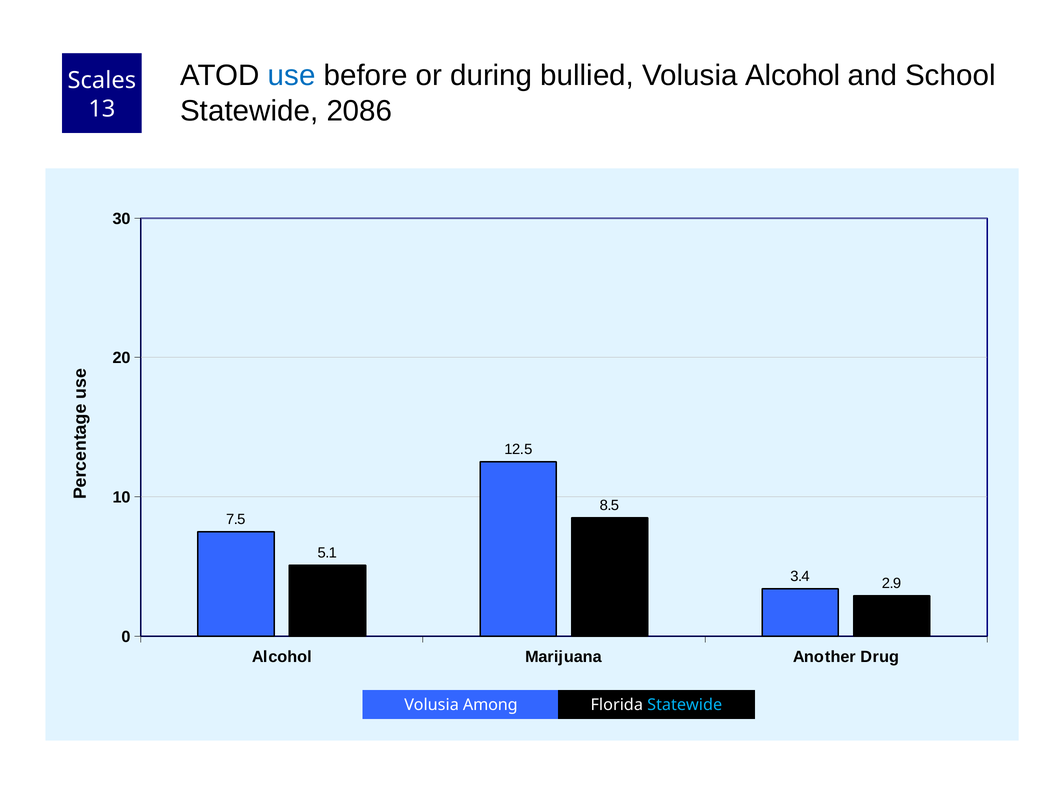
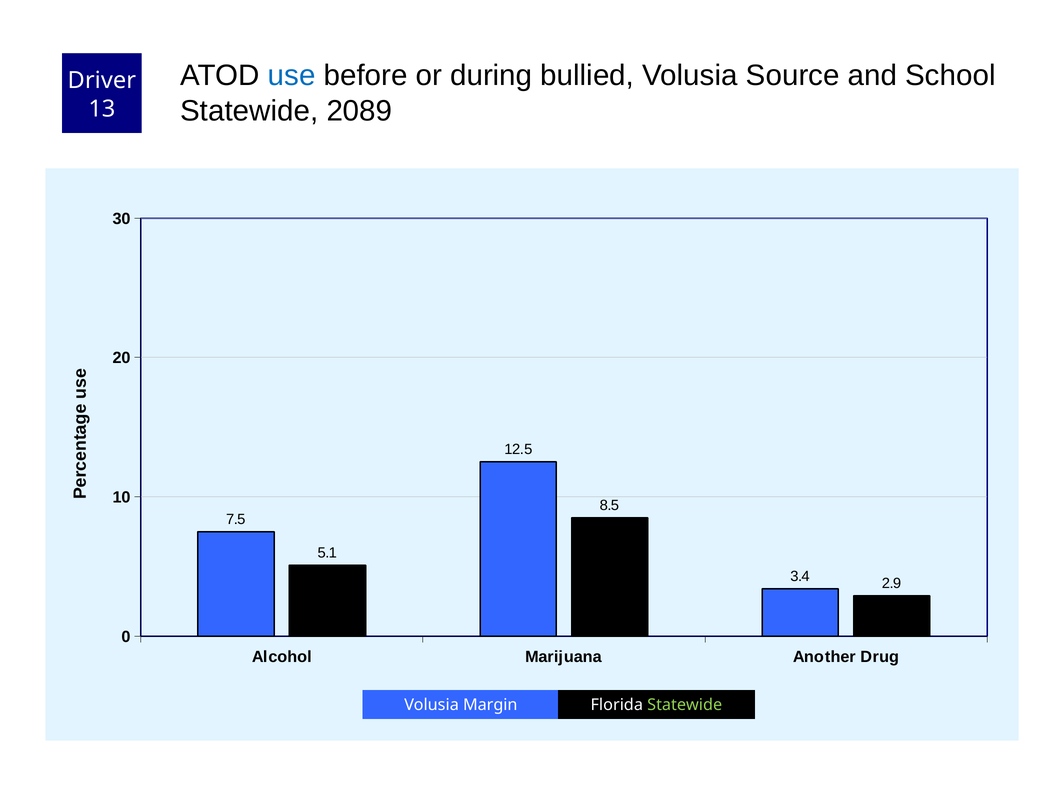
Volusia Alcohol: Alcohol -> Source
Scales: Scales -> Driver
2086: 2086 -> 2089
Among: Among -> Margin
Statewide at (685, 705) colour: light blue -> light green
